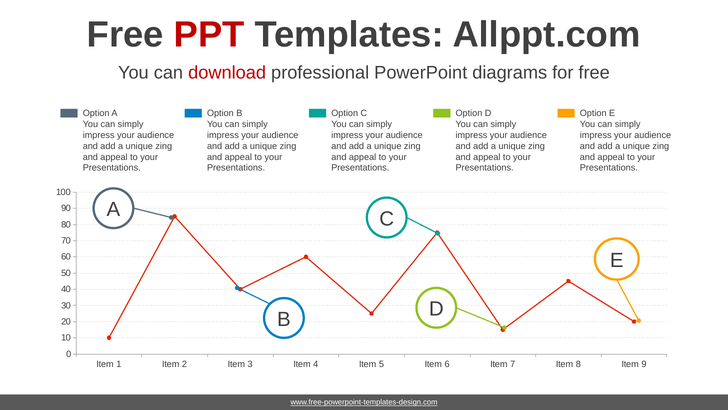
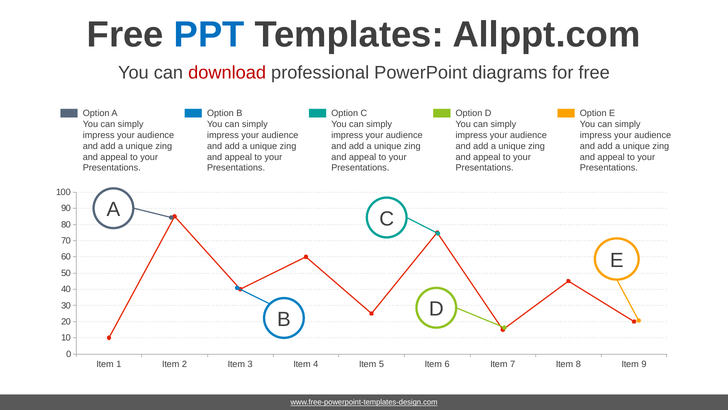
PPT colour: red -> blue
